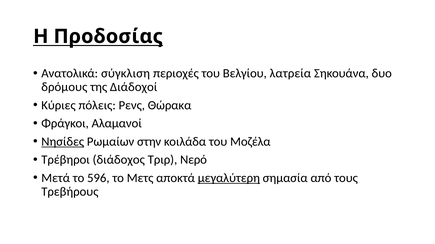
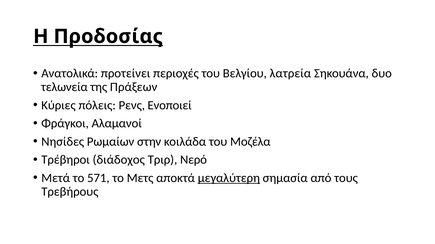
σύγκλιση: σύγκλιση -> προτείνει
δρόμους: δρόμους -> τελωνεία
Διάδοχοί: Διάδοχοί -> Πράξεων
Θώρακα: Θώρακα -> Ενοποιεί
Νησίδες underline: present -> none
596: 596 -> 571
